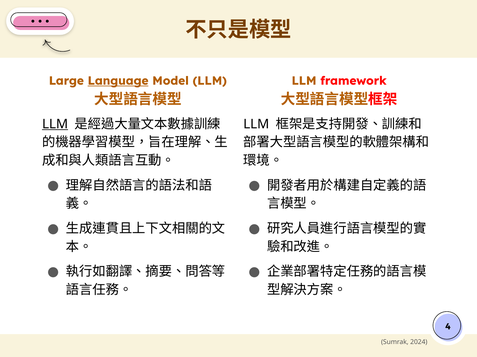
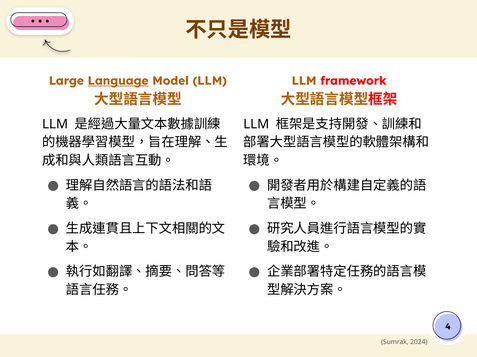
LLM at (55, 124) underline: present -> none
